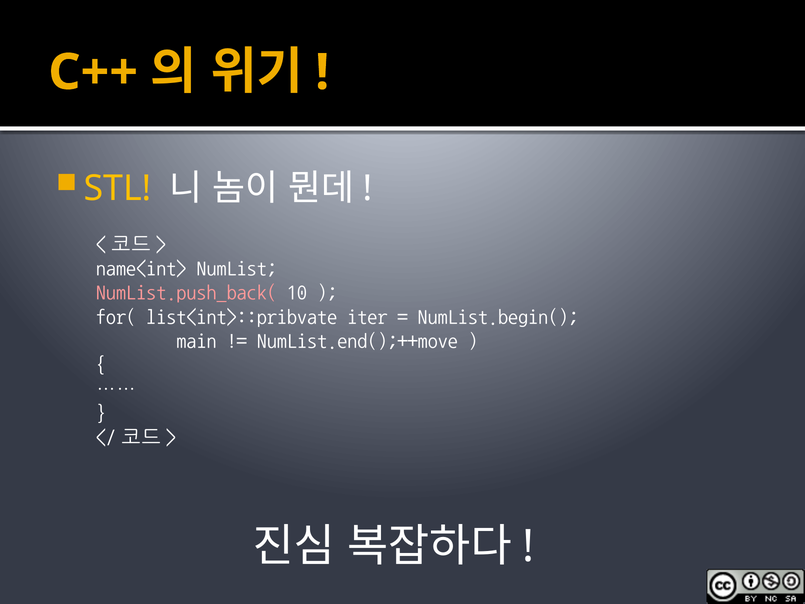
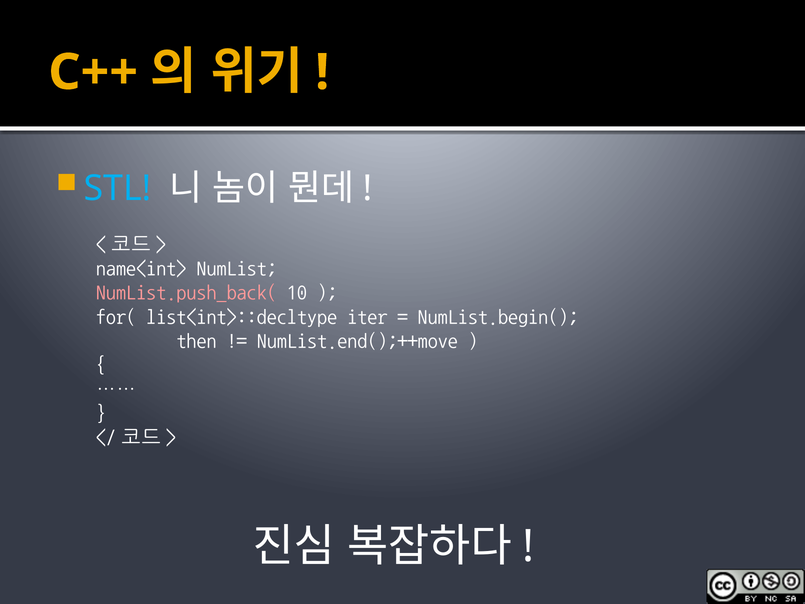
STL colour: yellow -> light blue
list<int>::pribvate: list<int>::pribvate -> list<int>::decltype
main: main -> then
